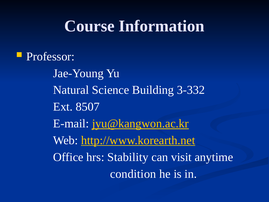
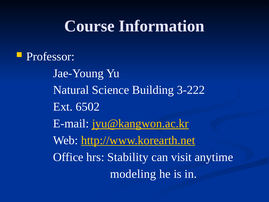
3-332: 3-332 -> 3-222
8507: 8507 -> 6502
condition: condition -> modeling
